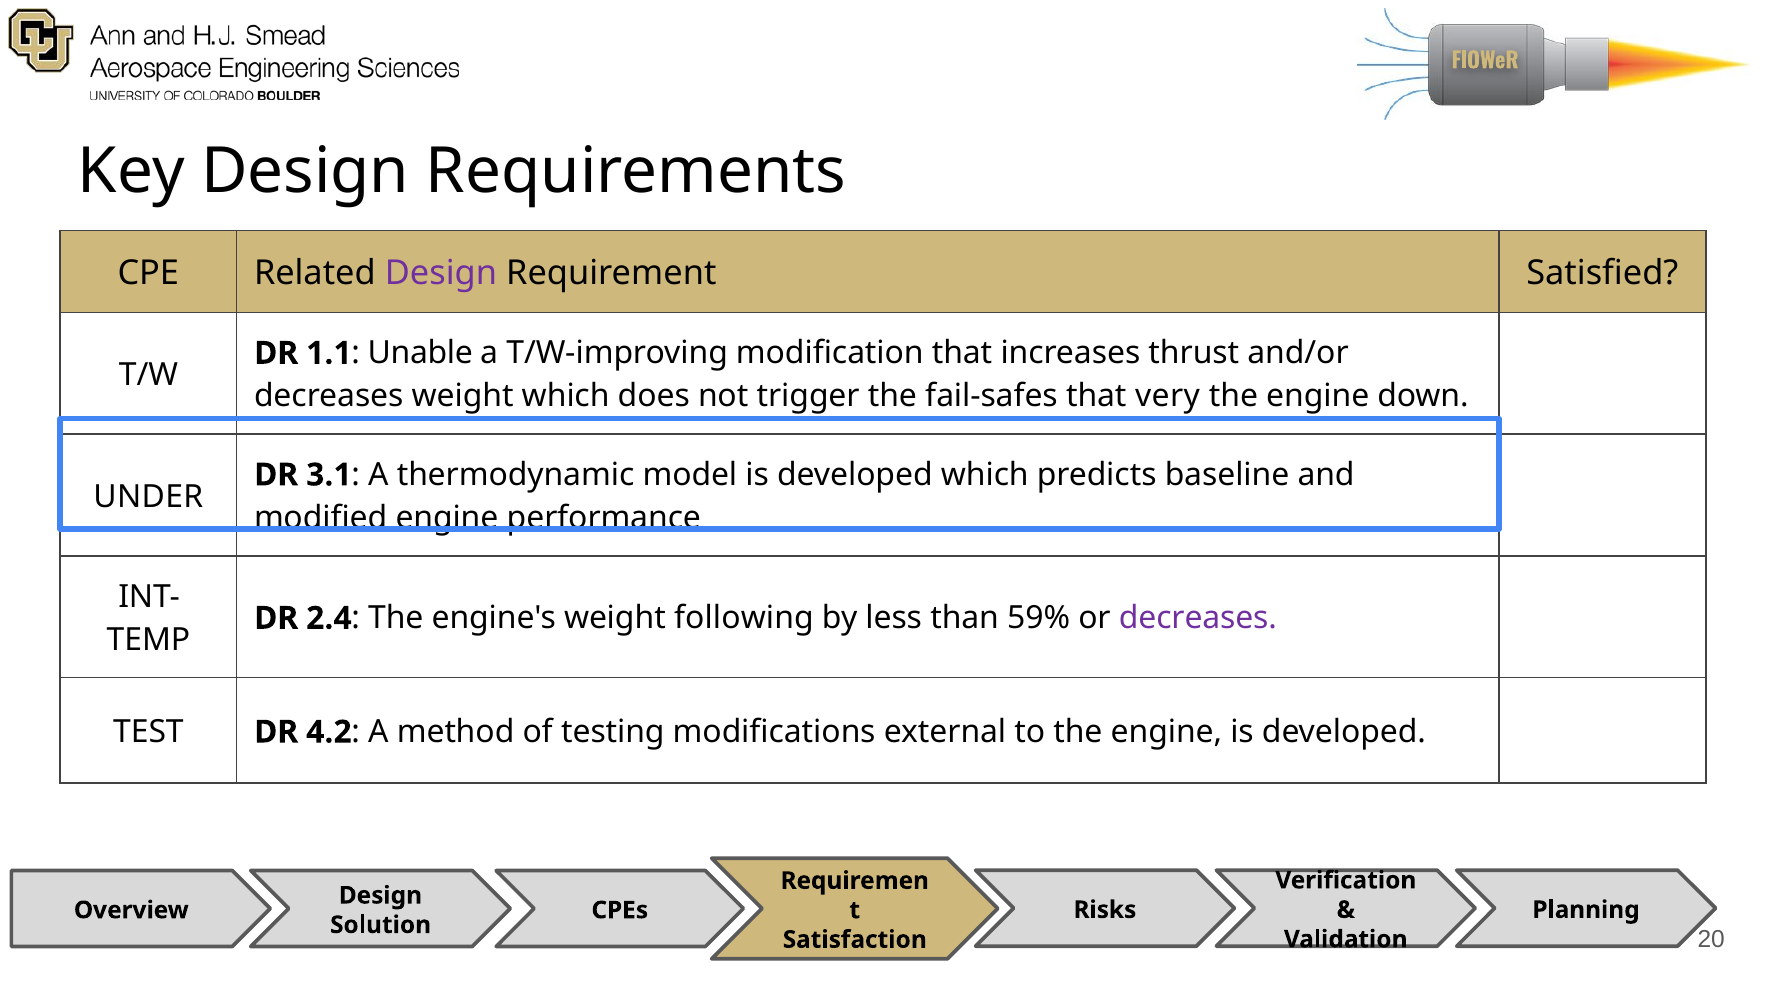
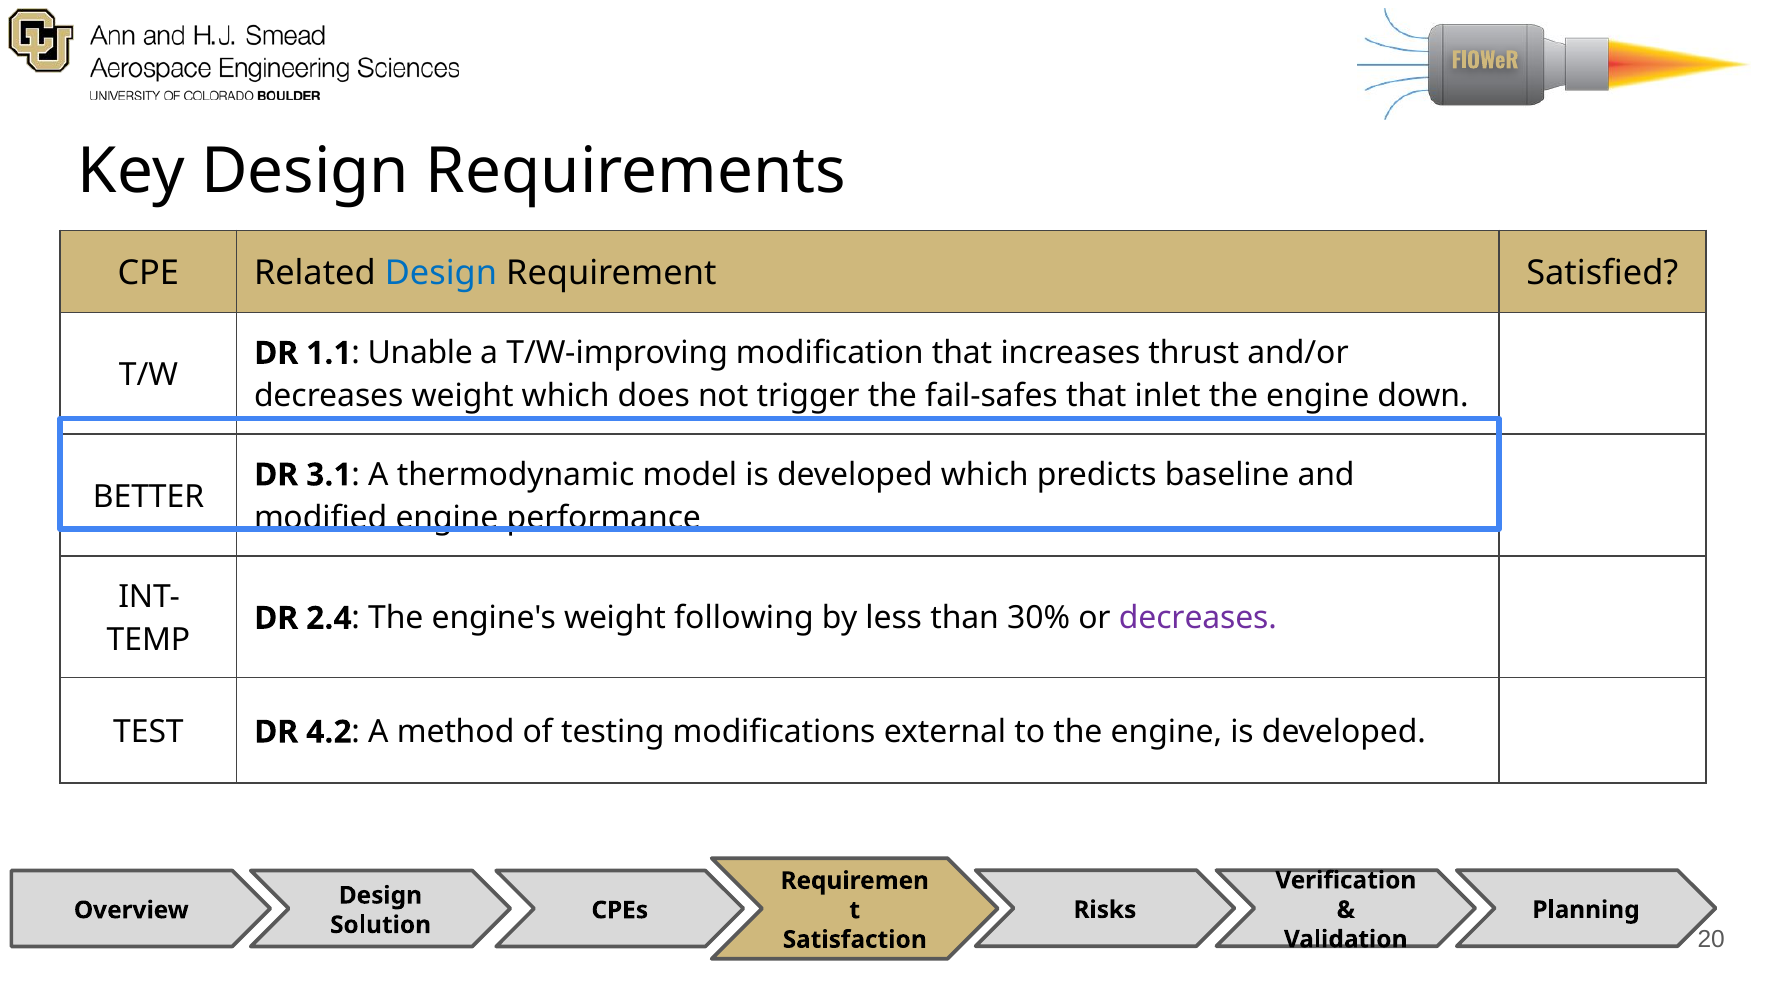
Design at (441, 273) colour: purple -> blue
very: very -> inlet
UNDER: UNDER -> BETTER
59%: 59% -> 30%
